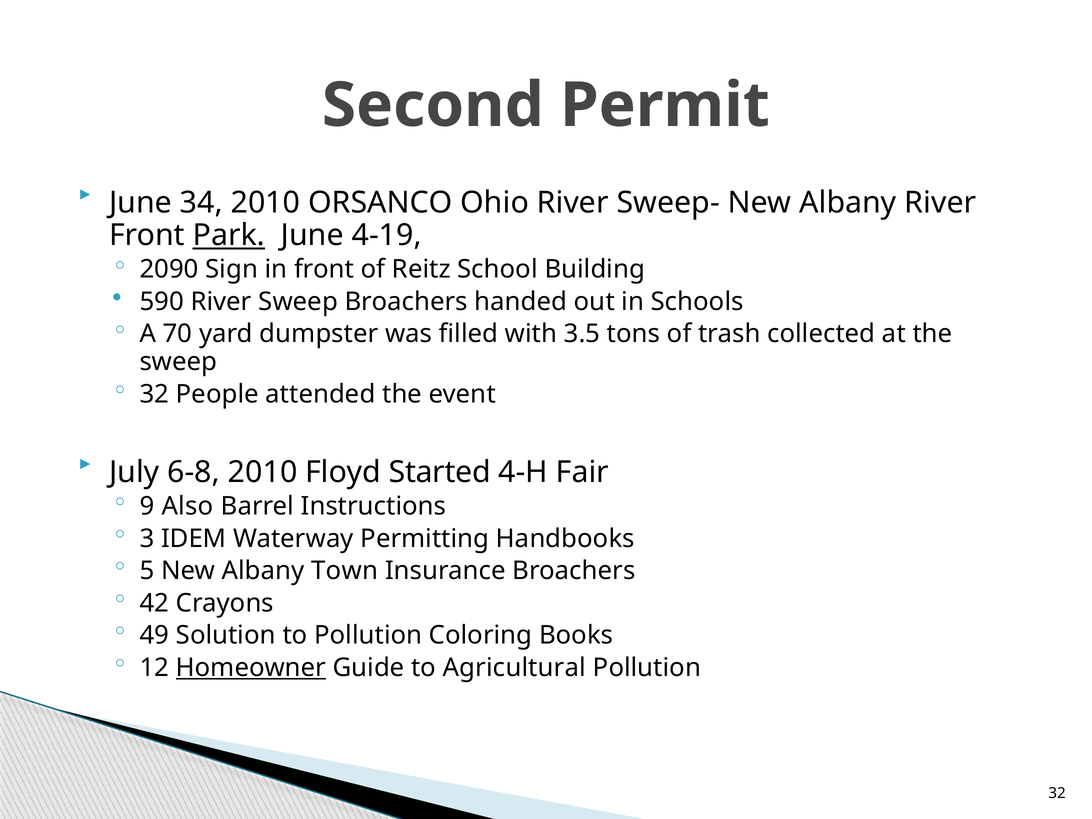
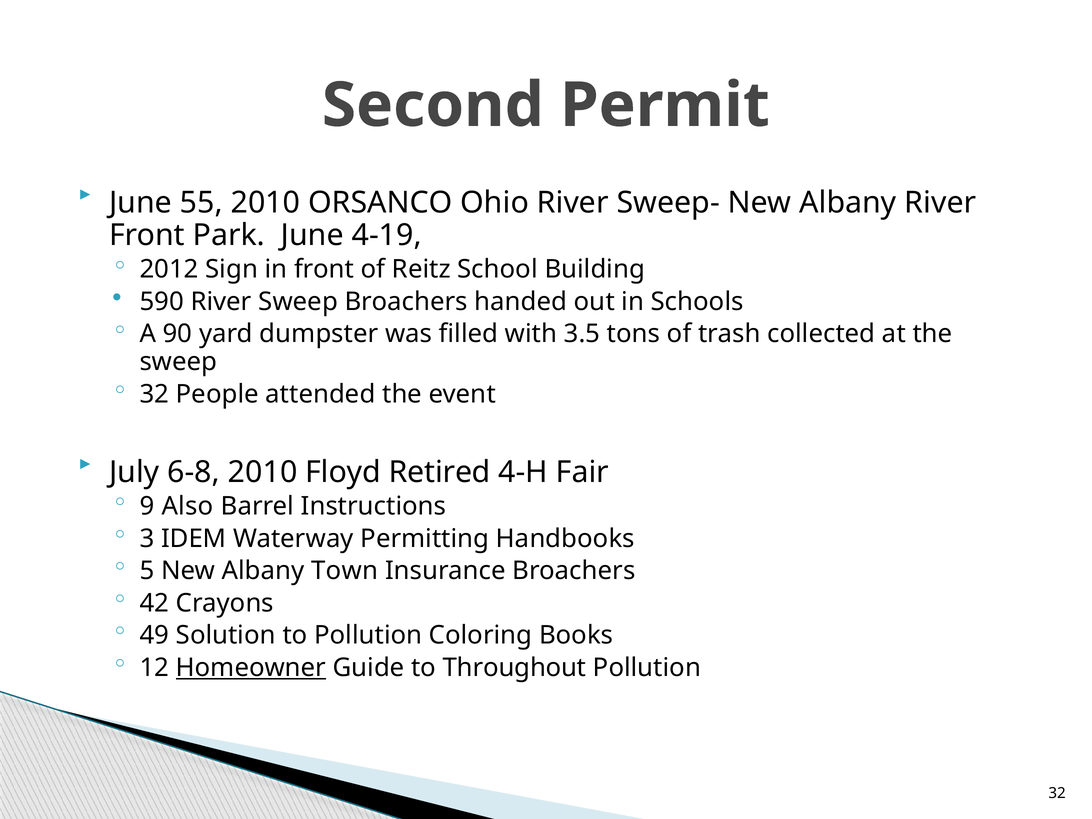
34: 34 -> 55
Park underline: present -> none
2090: 2090 -> 2012
70: 70 -> 90
Started: Started -> Retired
Agricultural: Agricultural -> Throughout
